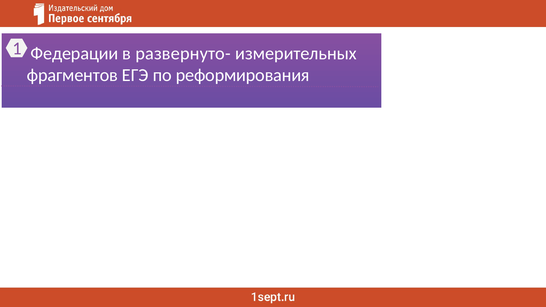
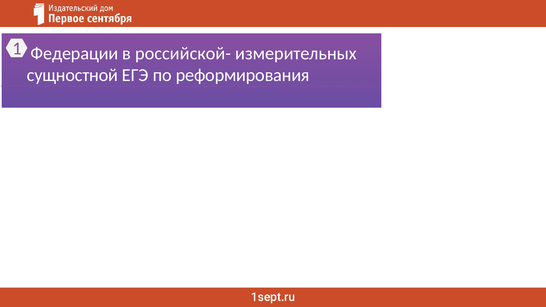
развернуто-: развернуто- -> российской-
фрагментов: фрагментов -> сущностной
